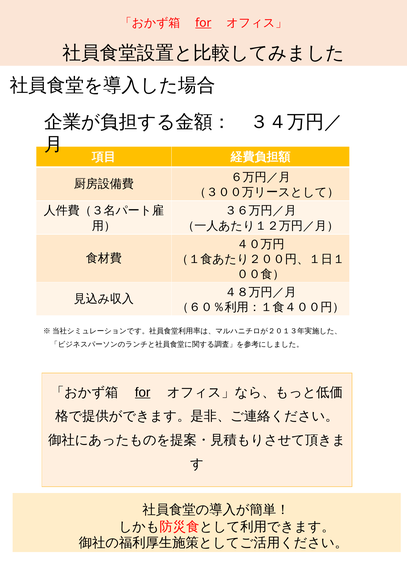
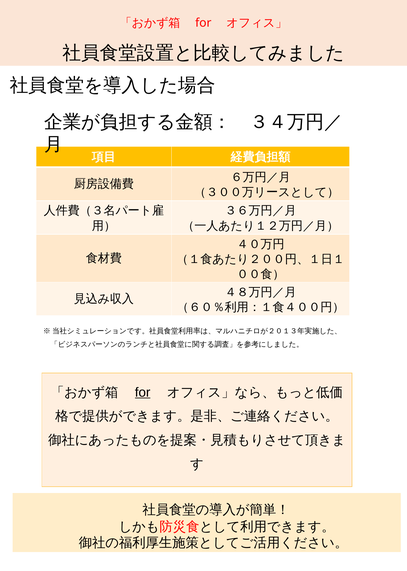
for at (203, 23) underline: present -> none
